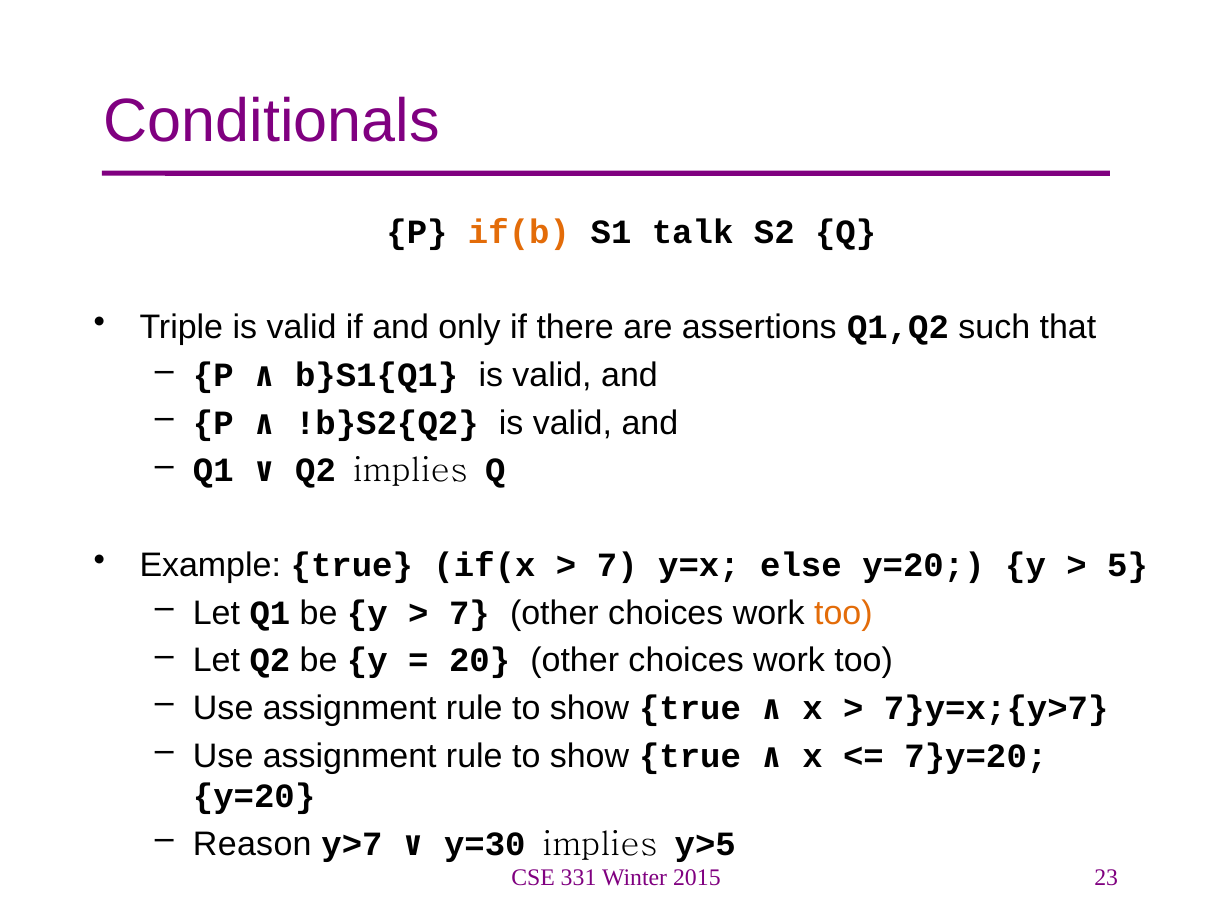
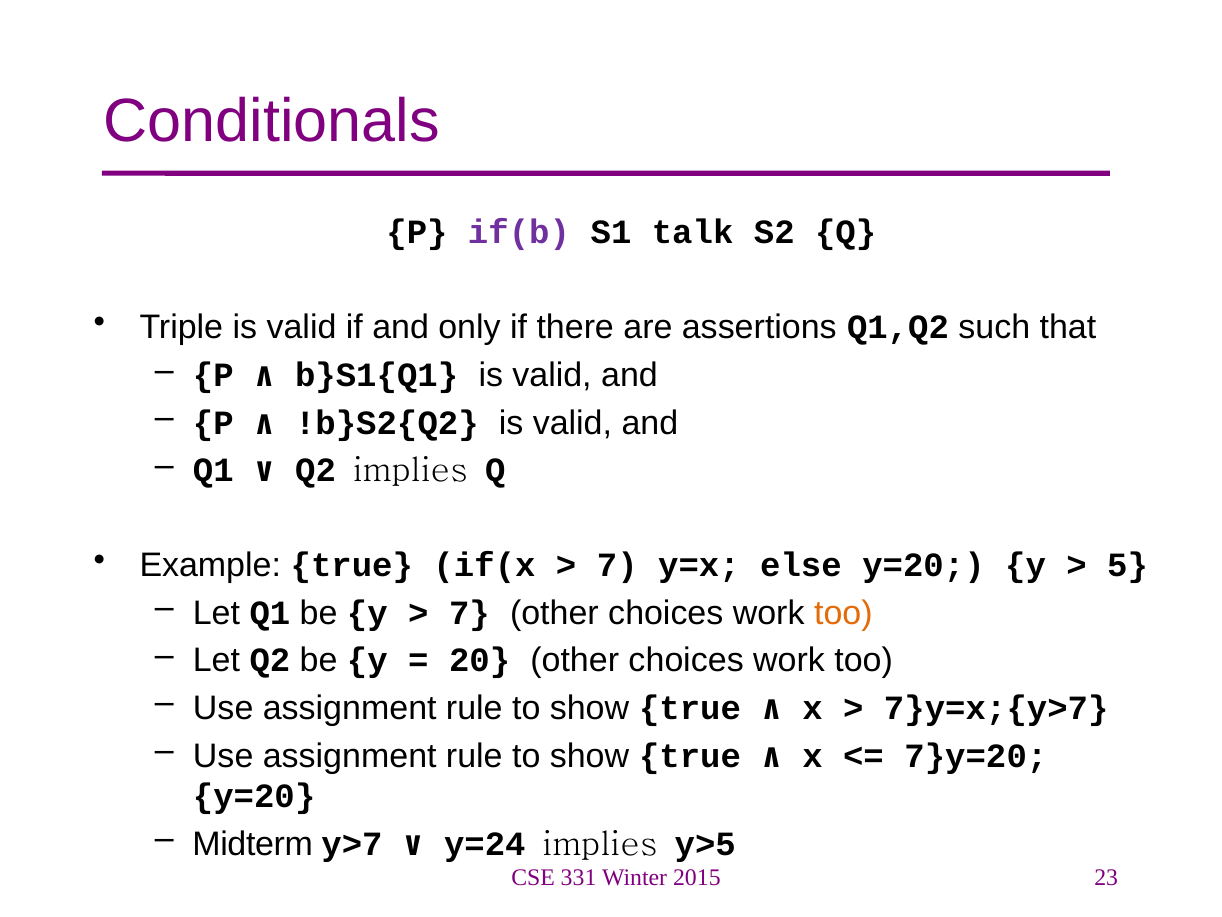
if(b colour: orange -> purple
Reason: Reason -> Midterm
y=30: y=30 -> y=24
